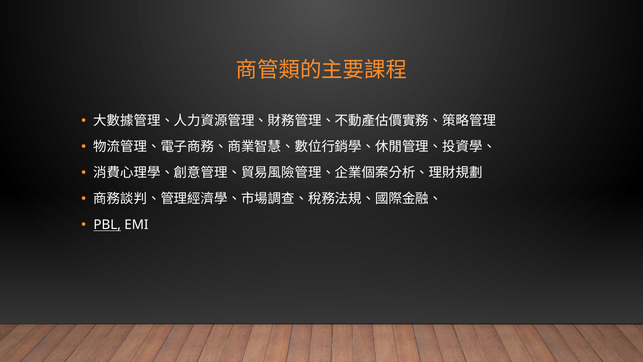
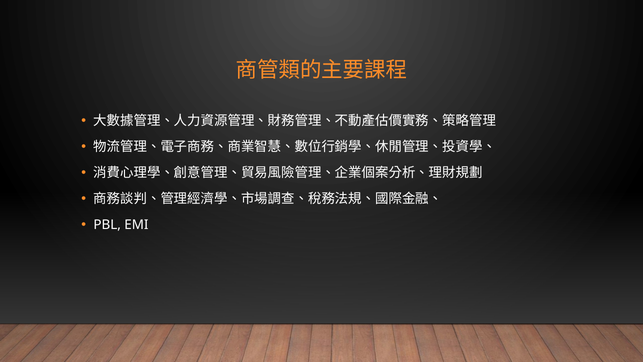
PBL underline: present -> none
